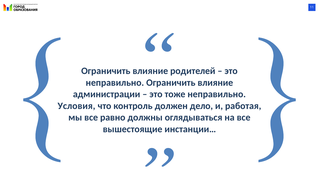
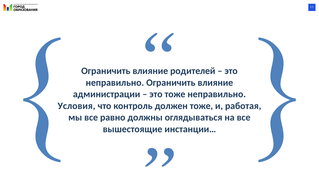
должен дело: дело -> тоже
